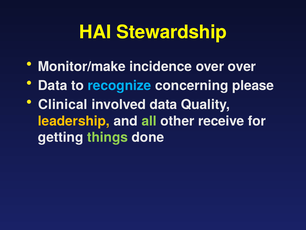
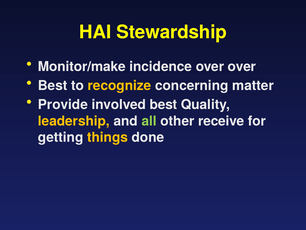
Data at (53, 85): Data -> Best
recognize colour: light blue -> yellow
please: please -> matter
Clinical: Clinical -> Provide
involved data: data -> best
things colour: light green -> yellow
